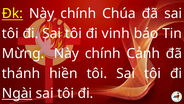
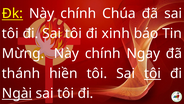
vinh: vinh -> xinh
Cảnh: Cảnh -> Ngay
tôi at (153, 73) underline: none -> present
